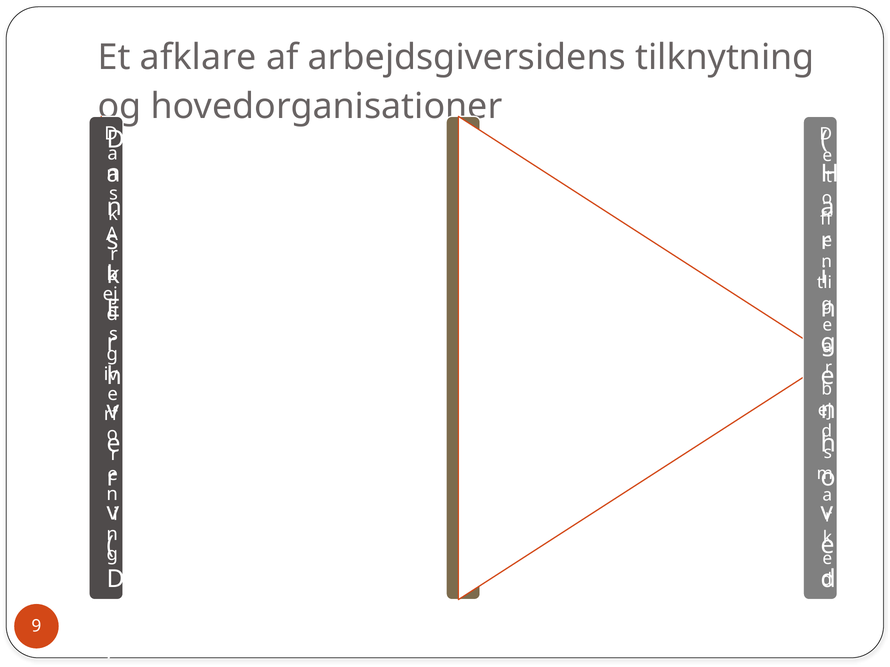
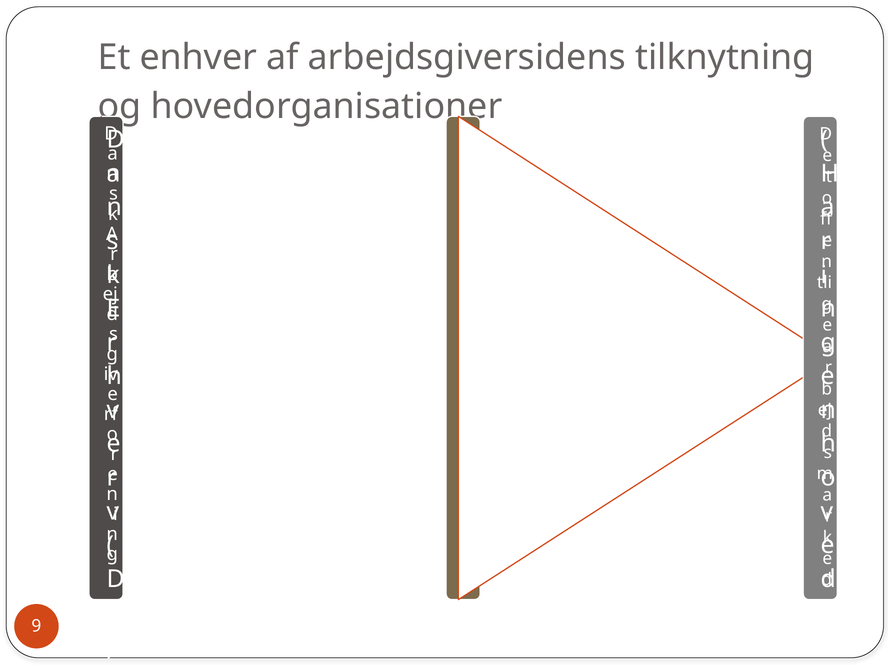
afklare: afklare -> enhver
